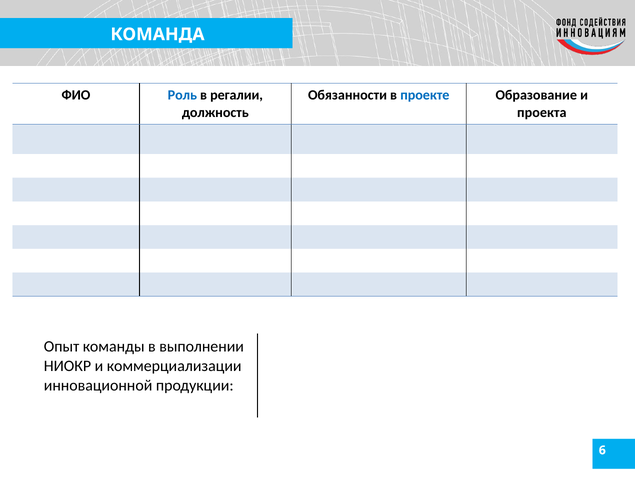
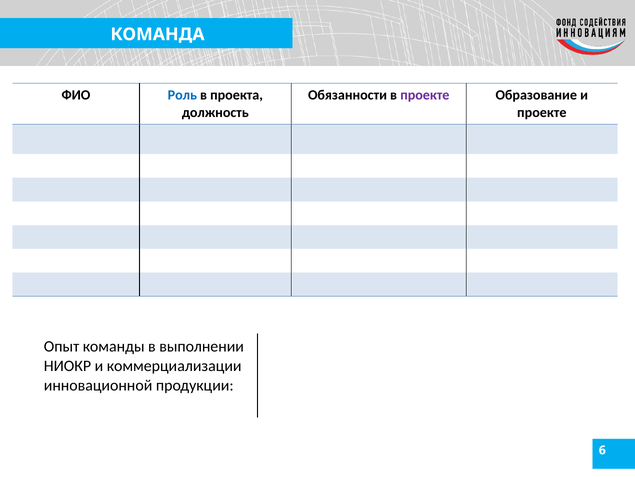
регалии: регалии -> проекта
проекте at (425, 95) colour: blue -> purple
проекта at (542, 112): проекта -> проекте
